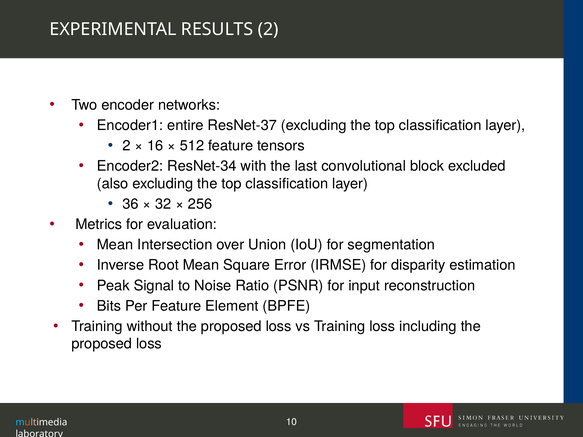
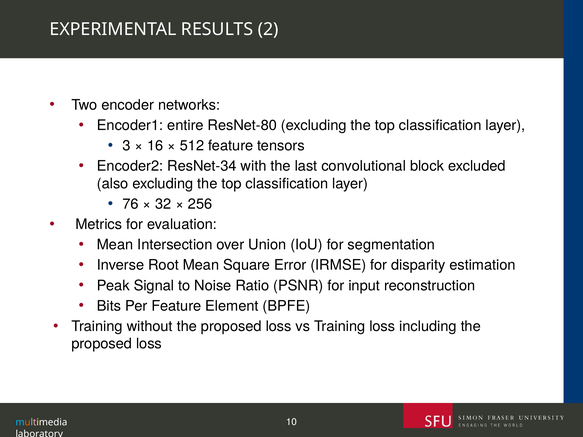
ResNet-37: ResNet-37 -> ResNet-80
2 at (126, 146): 2 -> 3
36: 36 -> 76
